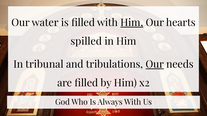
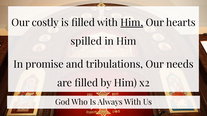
water: water -> costly
tribunal: tribunal -> promise
Our at (155, 65) underline: present -> none
